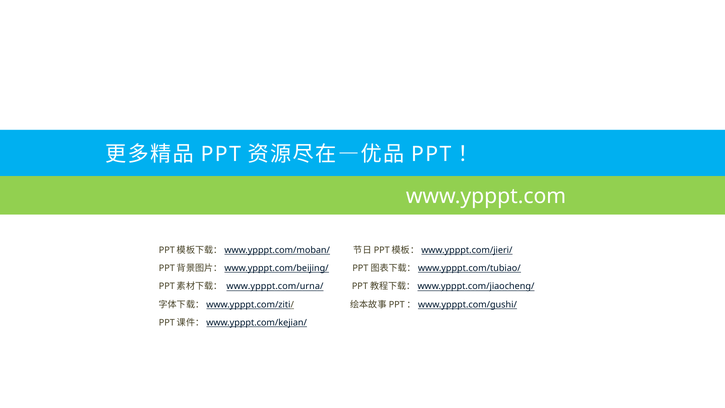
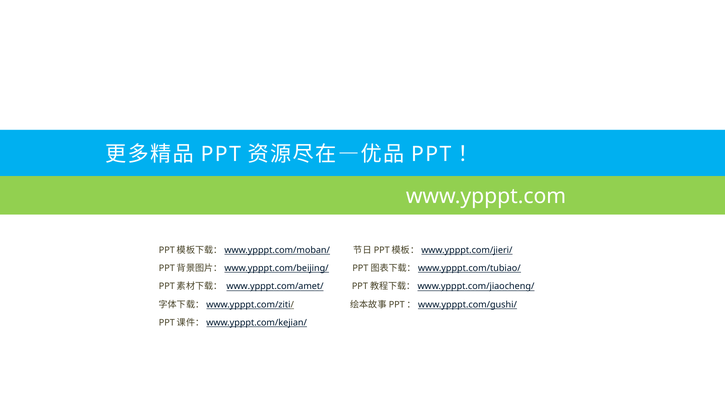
www.ypppt.com/urna/: www.ypppt.com/urna/ -> www.ypppt.com/amet/
